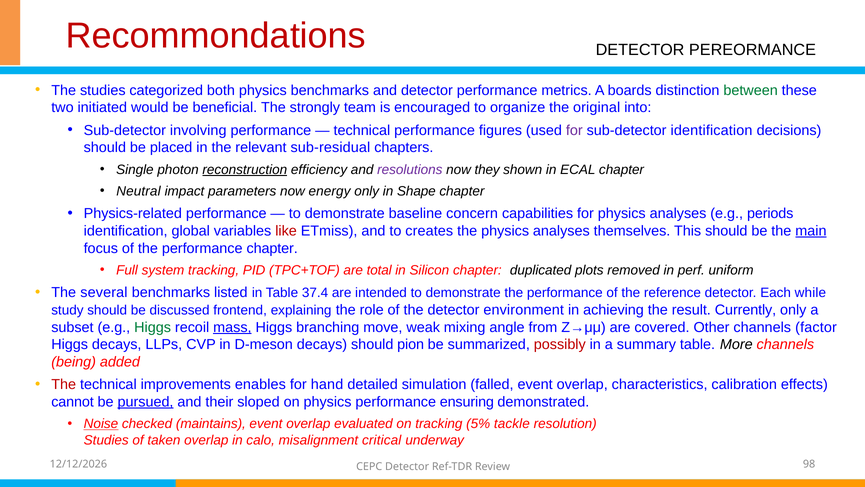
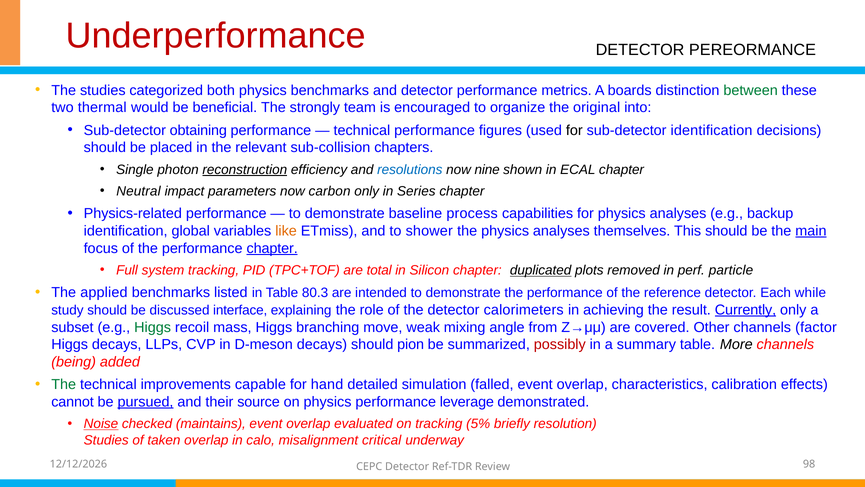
Recommondations: Recommondations -> Underperformance
initiated: initiated -> thermal
involving: involving -> obtaining
for at (574, 130) colour: purple -> black
sub-residual: sub-residual -> sub-collision
resolutions colour: purple -> blue
they: they -> nine
energy: energy -> carbon
Shape: Shape -> Series
concern: concern -> process
periods: periods -> backup
like colour: red -> orange
creates: creates -> shower
chapter at (272, 248) underline: none -> present
duplicated underline: none -> present
uniform: uniform -> particle
several: several -> applied
37.4: 37.4 -> 80.3
frontend: frontend -> interface
environment: environment -> calorimeters
Currently underline: none -> present
mass underline: present -> none
The at (64, 384) colour: red -> green
enables: enables -> capable
sloped: sloped -> source
ensuring: ensuring -> leverage
tackle: tackle -> briefly
